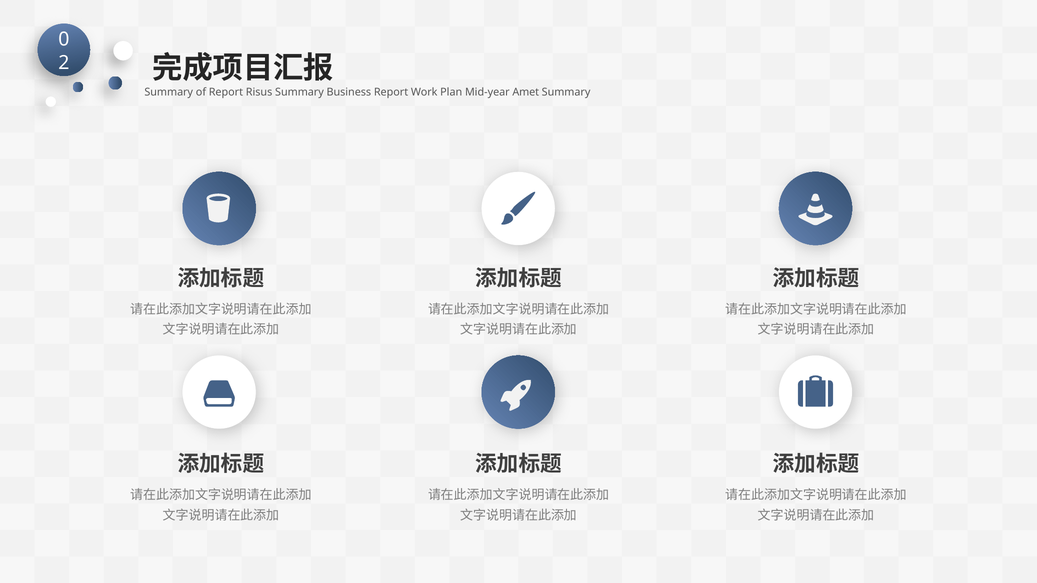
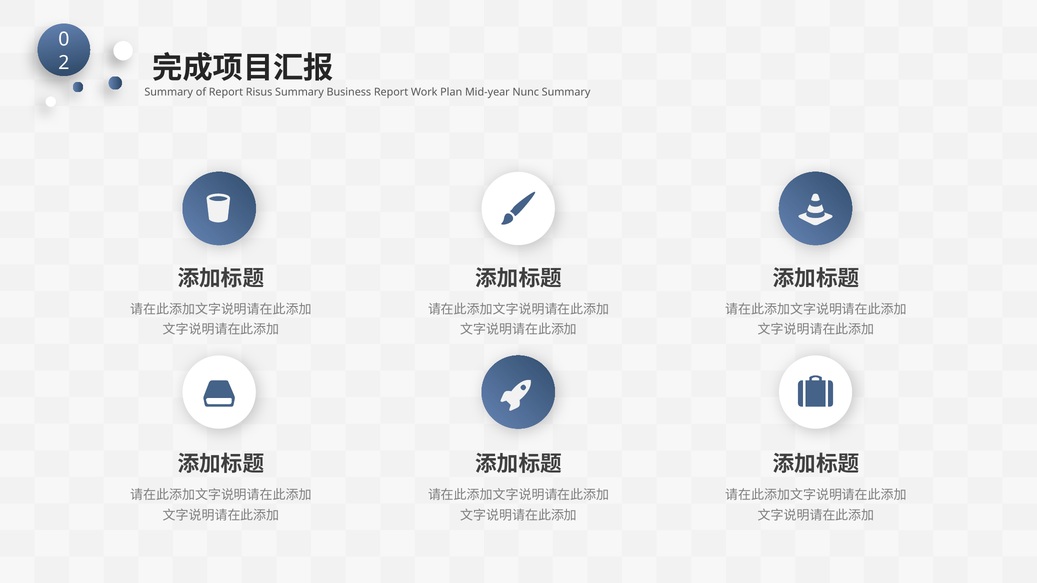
Amet: Amet -> Nunc
